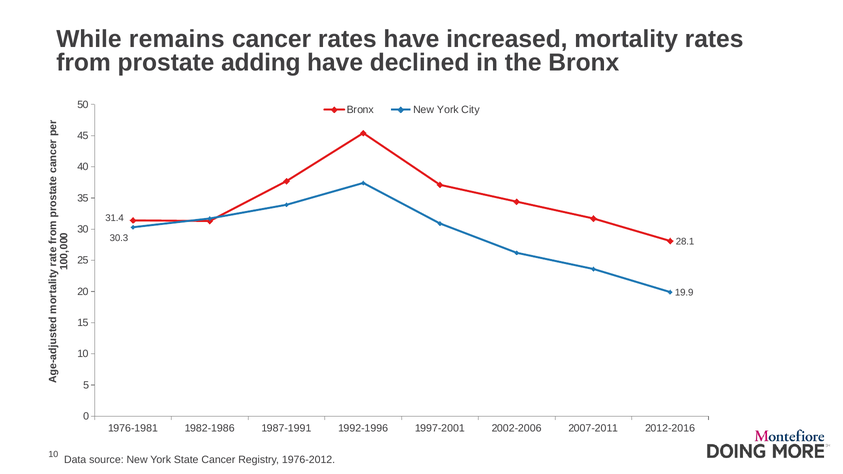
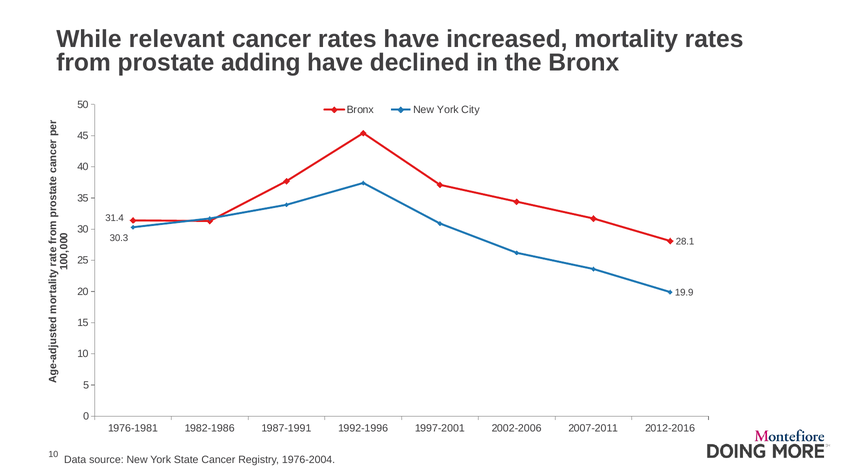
remains: remains -> relevant
1976-2012: 1976-2012 -> 1976-2004
